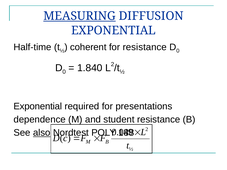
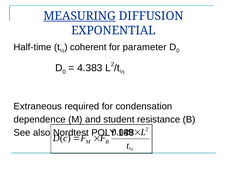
for resistance: resistance -> parameter
1.840: 1.840 -> 4.383
Exponential at (38, 106): Exponential -> Extraneous
presentations: presentations -> condensation
also underline: present -> none
